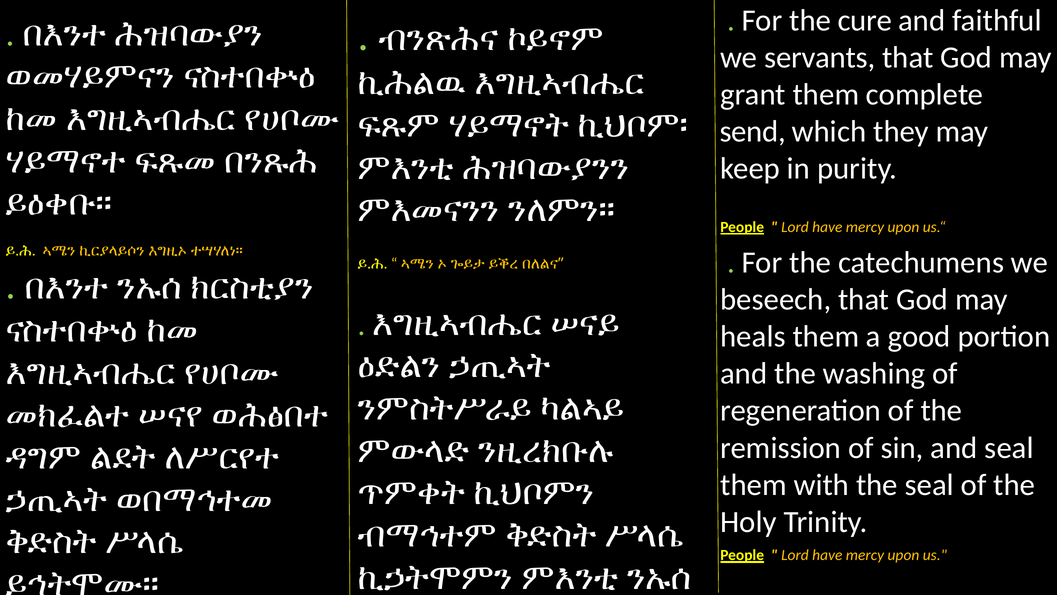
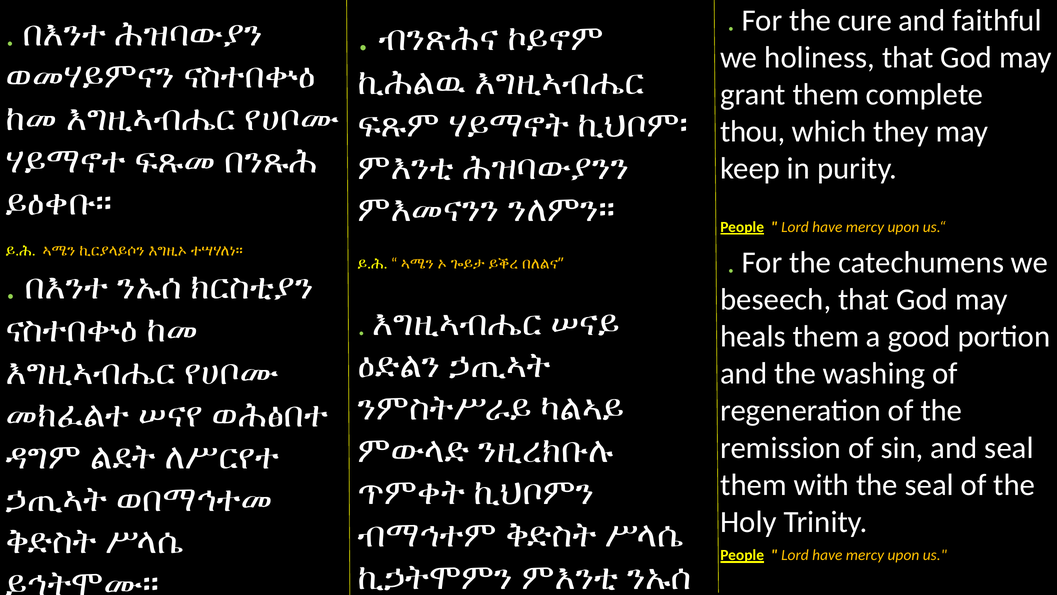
servants: servants -> holiness
send: send -> thou
